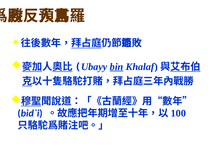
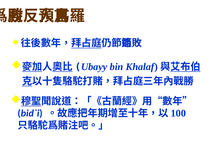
bin underline: present -> none
